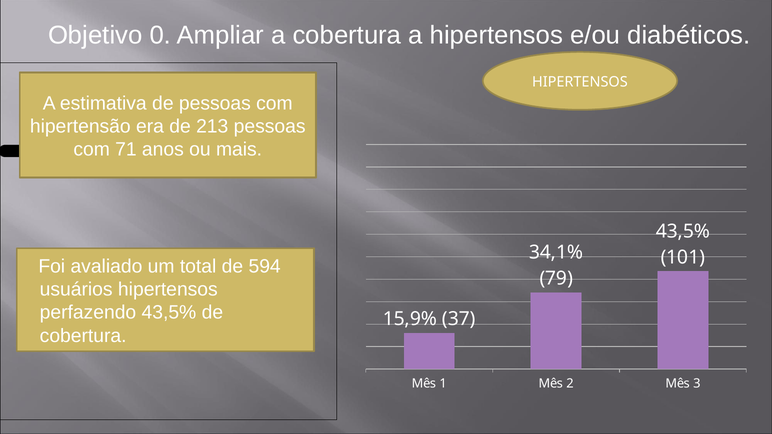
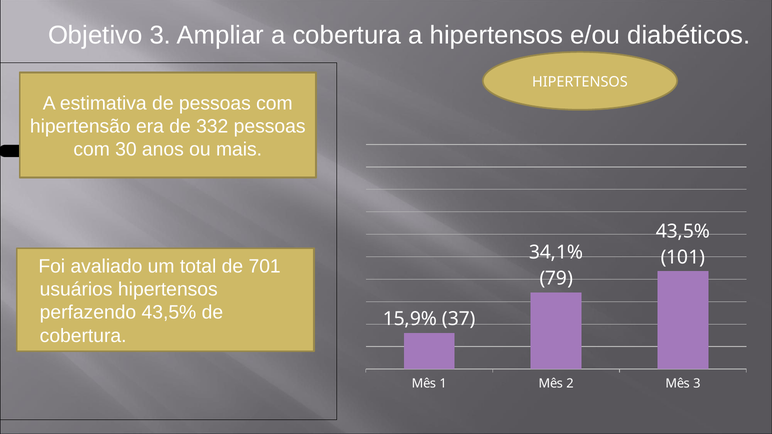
Objetivo 0: 0 -> 3
213: 213 -> 332
71: 71 -> 30
594: 594 -> 701
